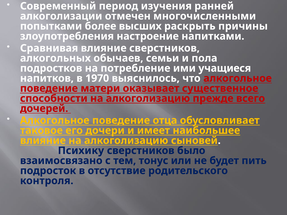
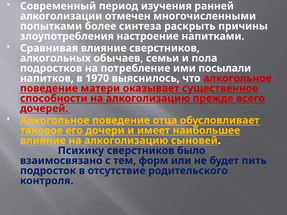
высших: высших -> синтеза
учащиеся: учащиеся -> посылали
тонус: тонус -> форм
